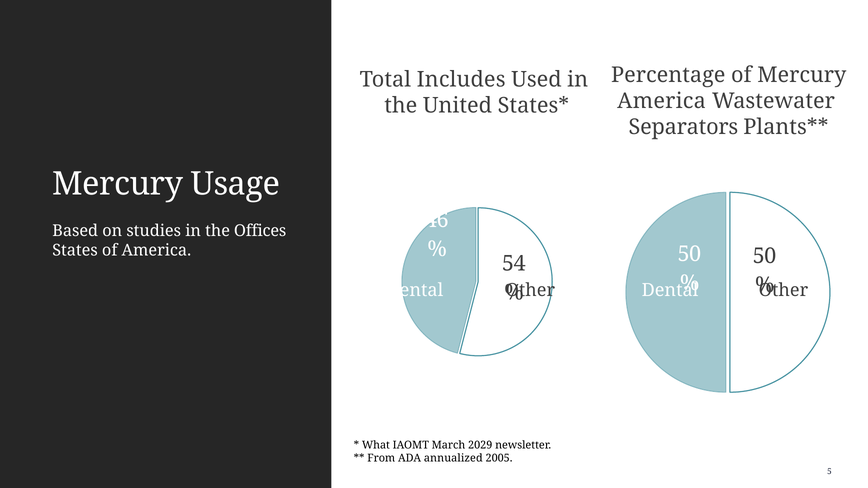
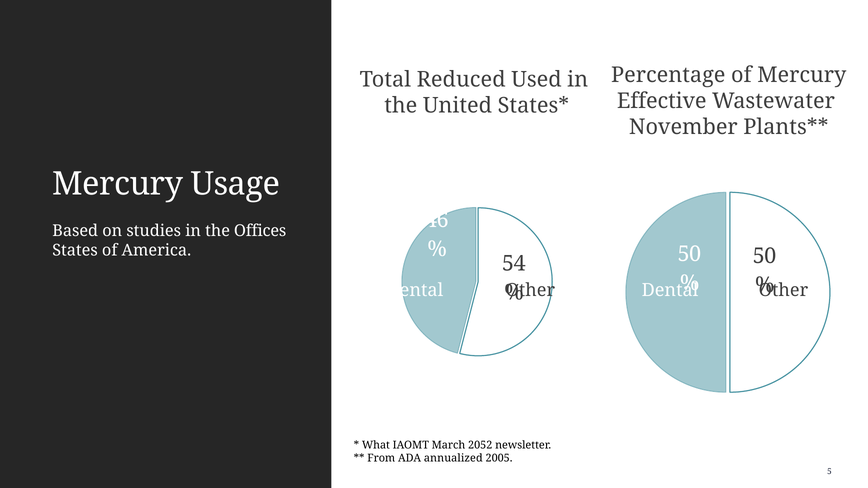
Includes: Includes -> Reduced
America at (662, 101): America -> Effective
Separators: Separators -> November
2029: 2029 -> 2052
